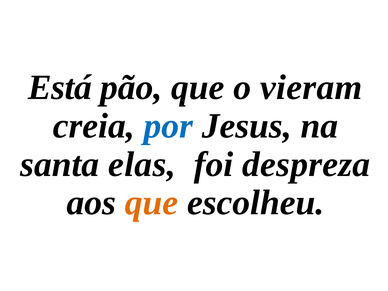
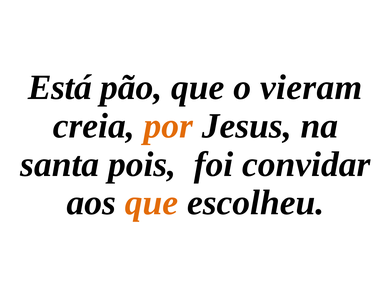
por colour: blue -> orange
elas: elas -> pois
despreza: despreza -> convidar
